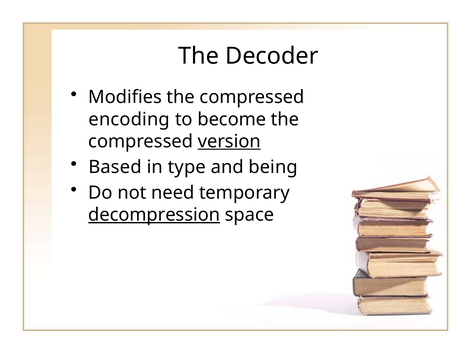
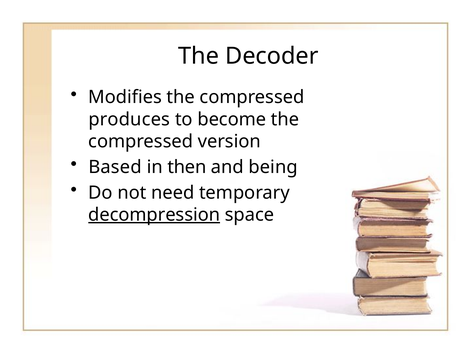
encoding: encoding -> produces
version underline: present -> none
type: type -> then
